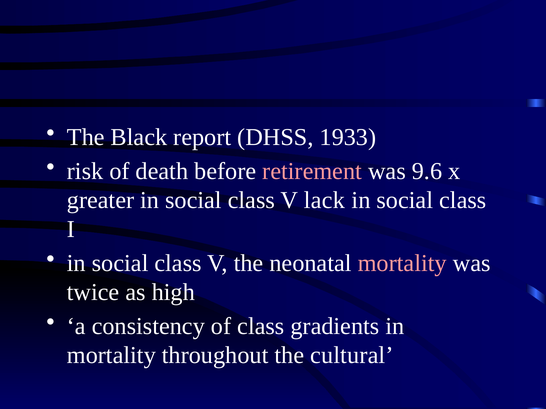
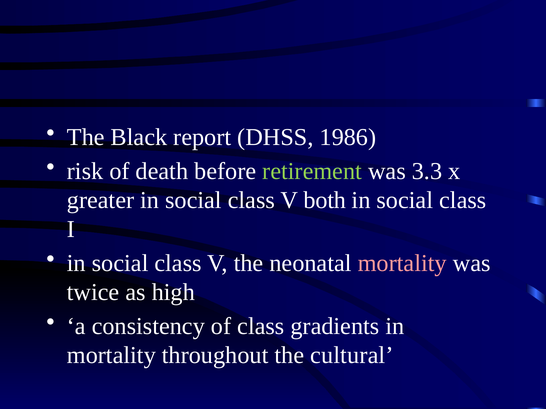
1933: 1933 -> 1986
retirement colour: pink -> light green
9.6: 9.6 -> 3.3
lack: lack -> both
